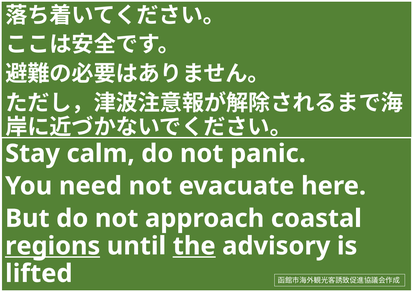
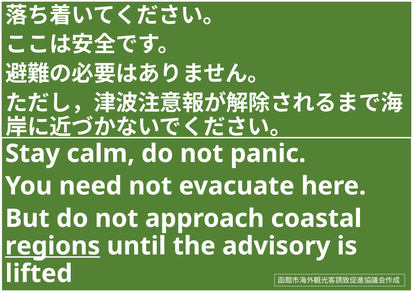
the underline: present -> none
